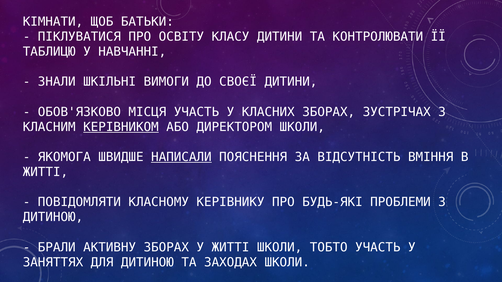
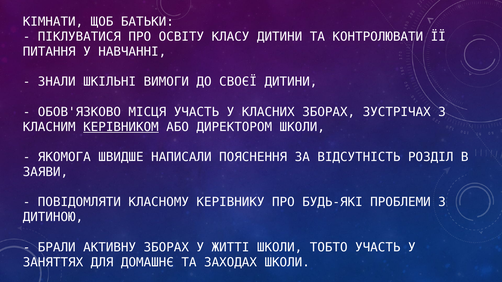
ТАБЛИЦЮ: ТАБЛИЦЮ -> ПИТАННЯ
НАПИСАЛИ underline: present -> none
ВМІННЯ: ВМІННЯ -> РОЗДІЛ
ЖИТТІ at (45, 172): ЖИТТІ -> ЗАЯВИ
ДЛЯ ДИТИНОЮ: ДИТИНОЮ -> ДОМАШНЄ
